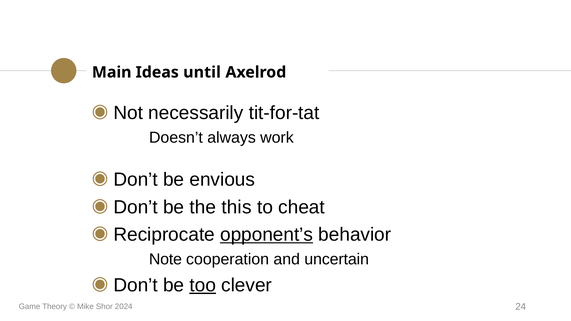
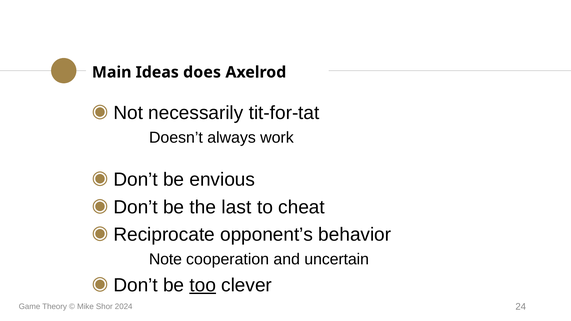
until: until -> does
this: this -> last
opponent’s underline: present -> none
